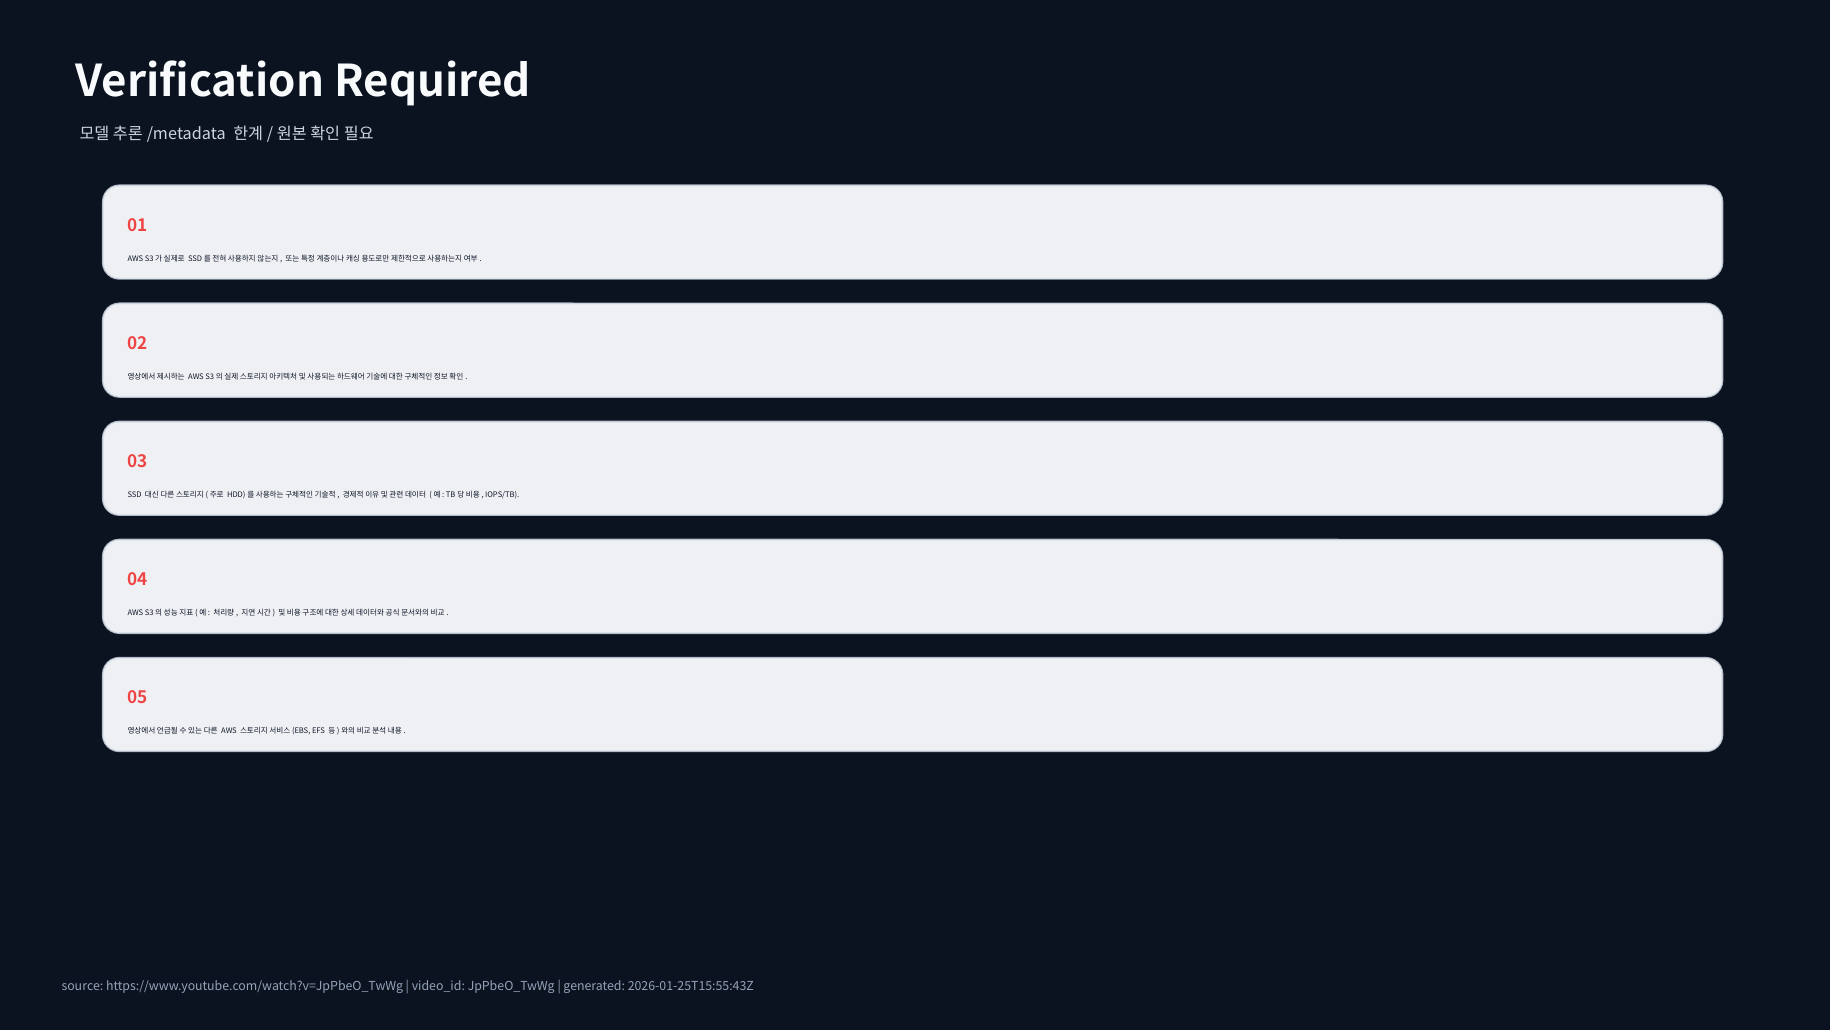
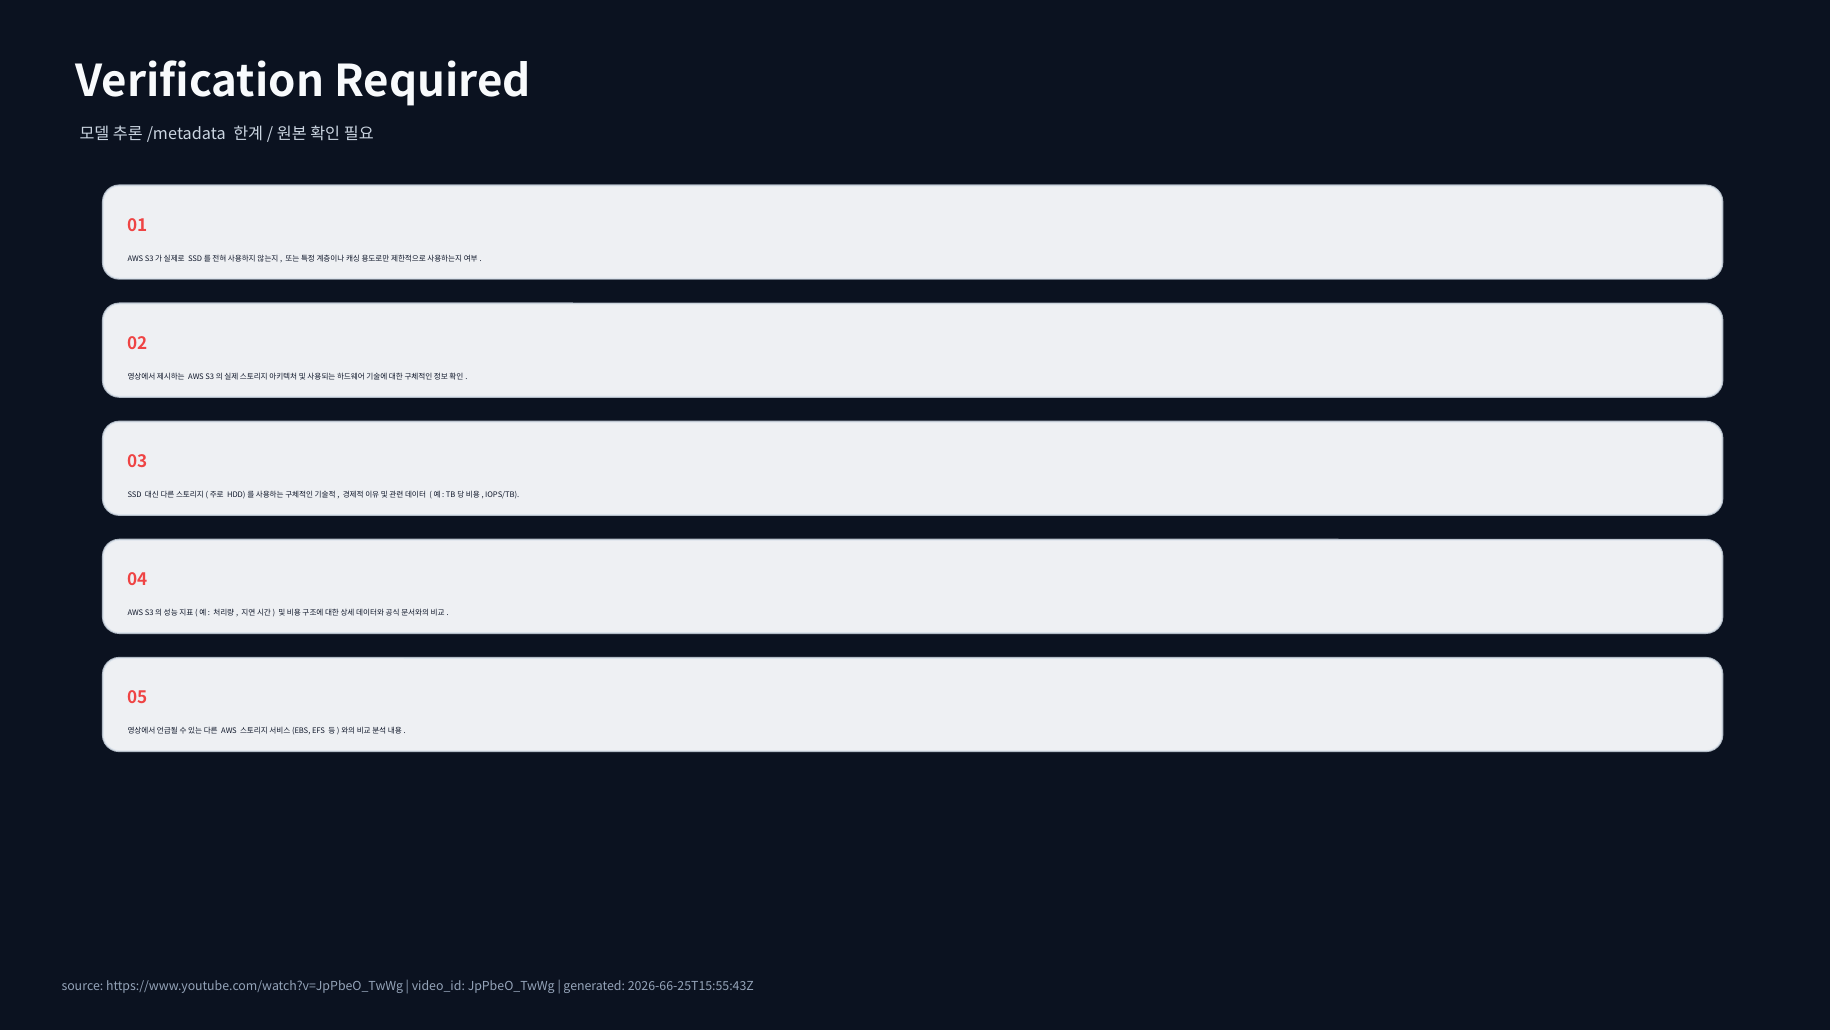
2026-01-25T15:55:43Z: 2026-01-25T15:55:43Z -> 2026-66-25T15:55:43Z
